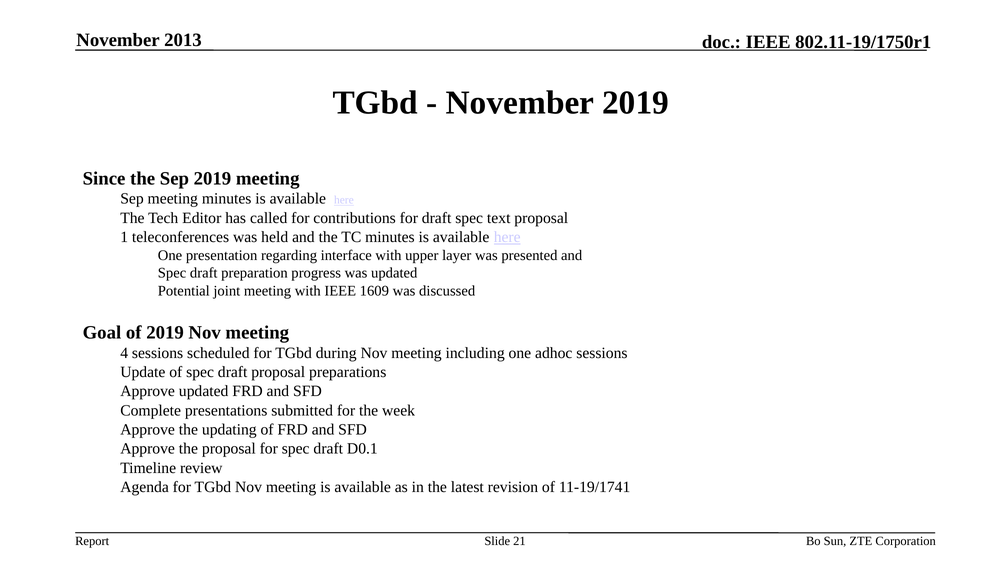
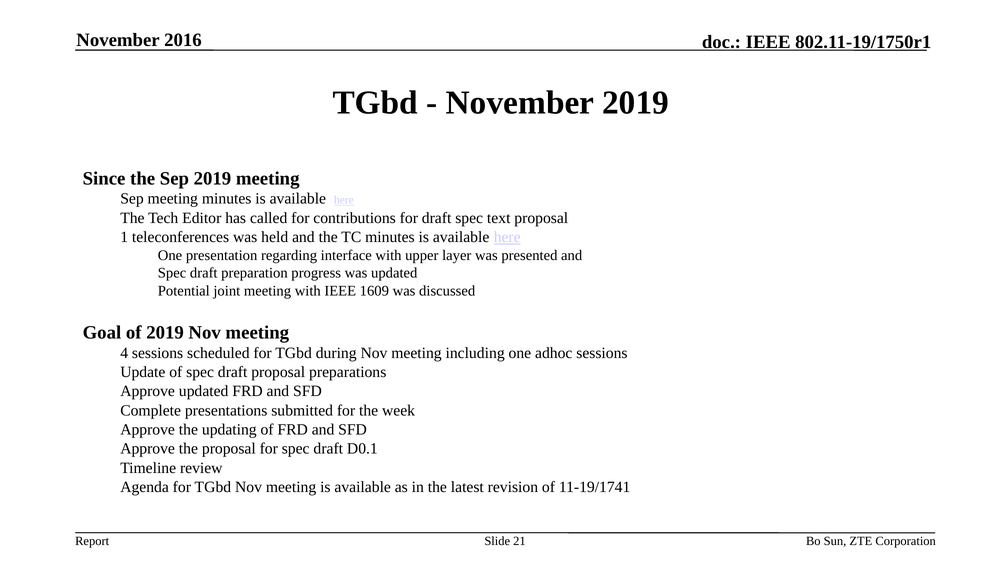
2013: 2013 -> 2016
